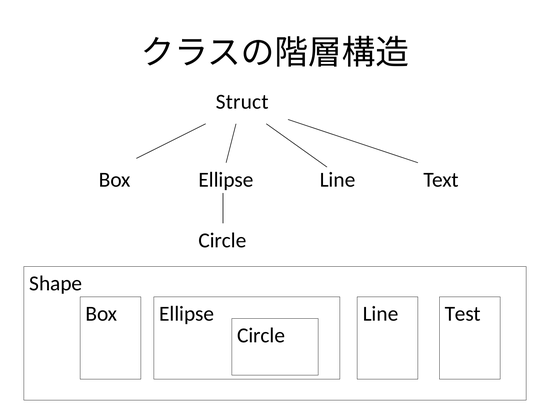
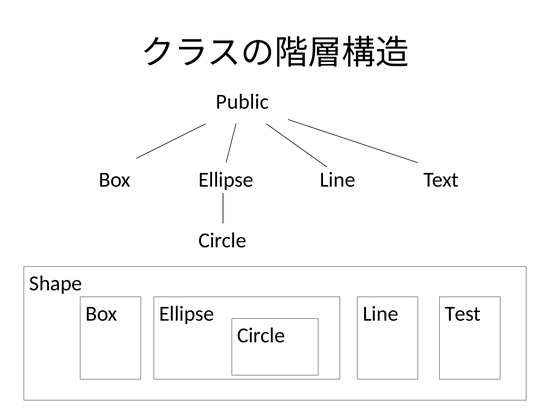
Struct: Struct -> Public
